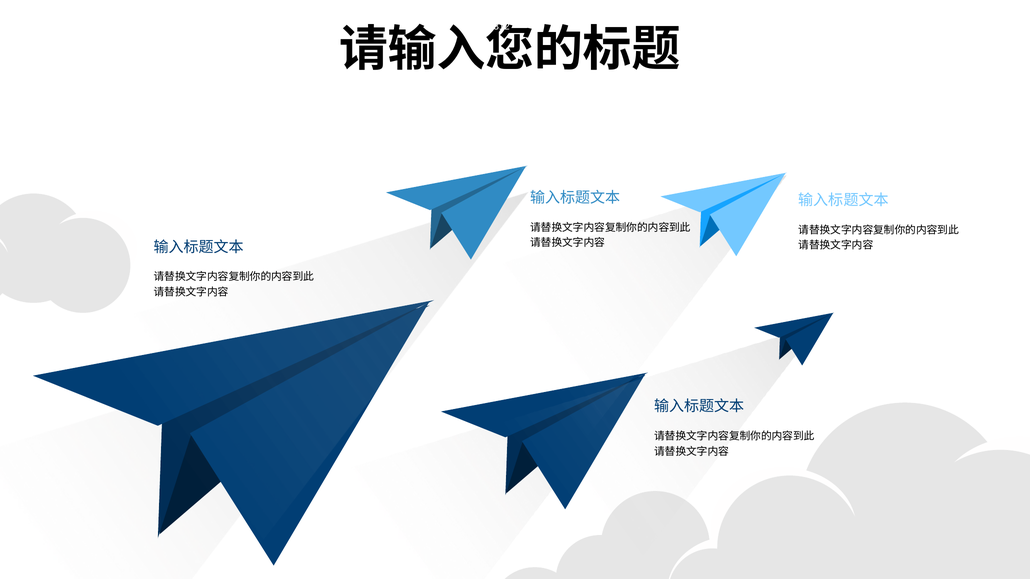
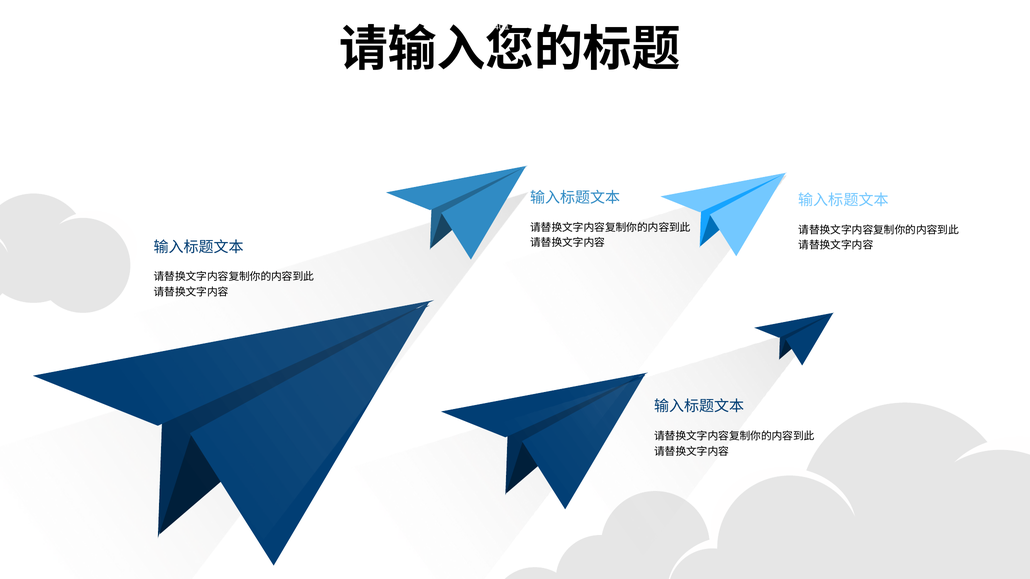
3312: 3312 -> 1401
